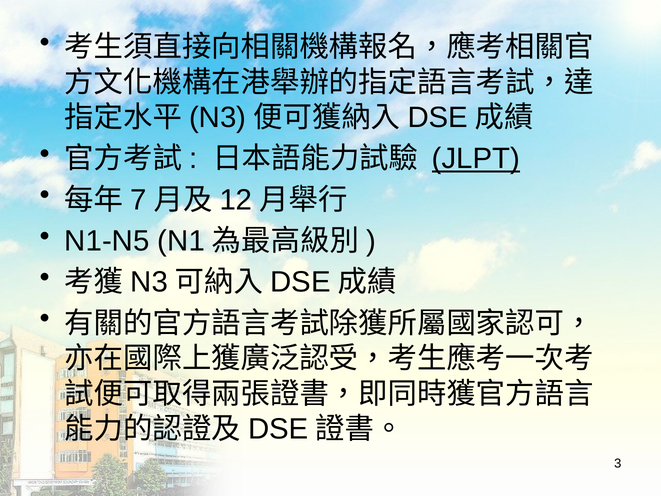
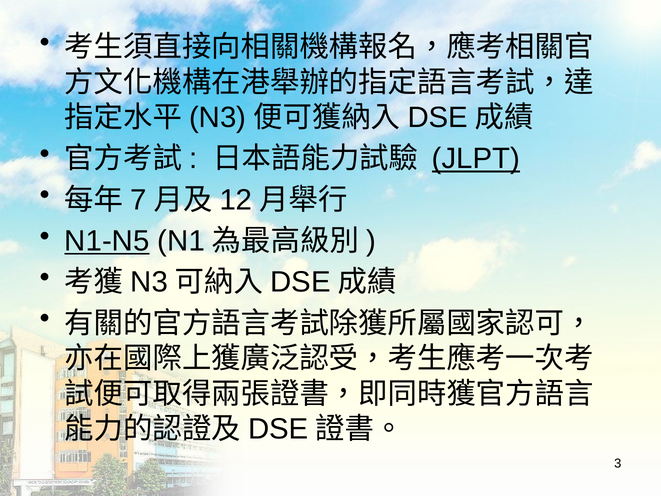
N1-N5 underline: none -> present
